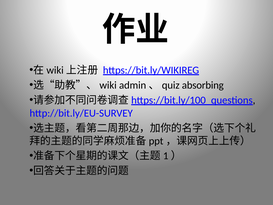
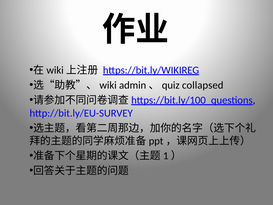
absorbing: absorbing -> collapsed
